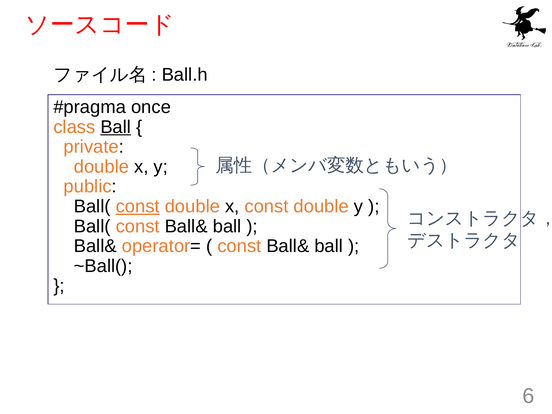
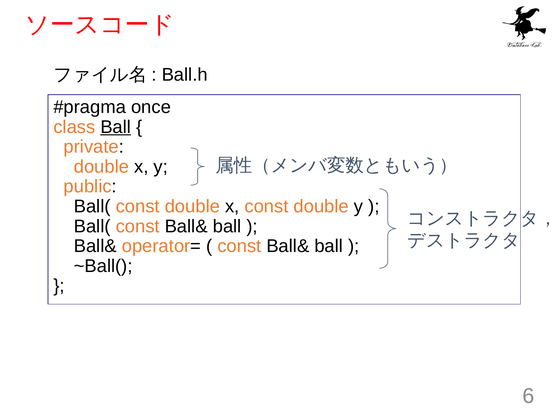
const at (138, 206) underline: present -> none
